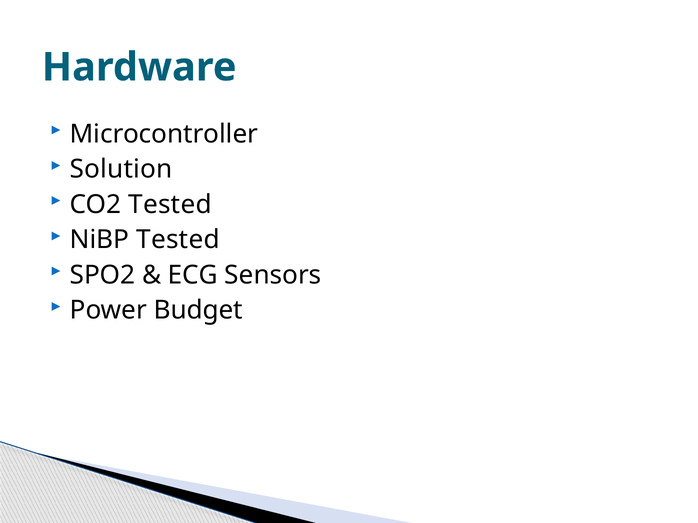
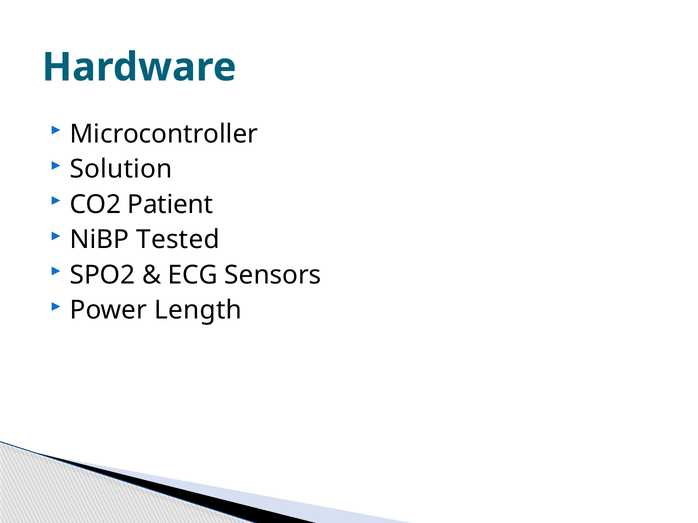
CO2 Tested: Tested -> Patient
Budget: Budget -> Length
